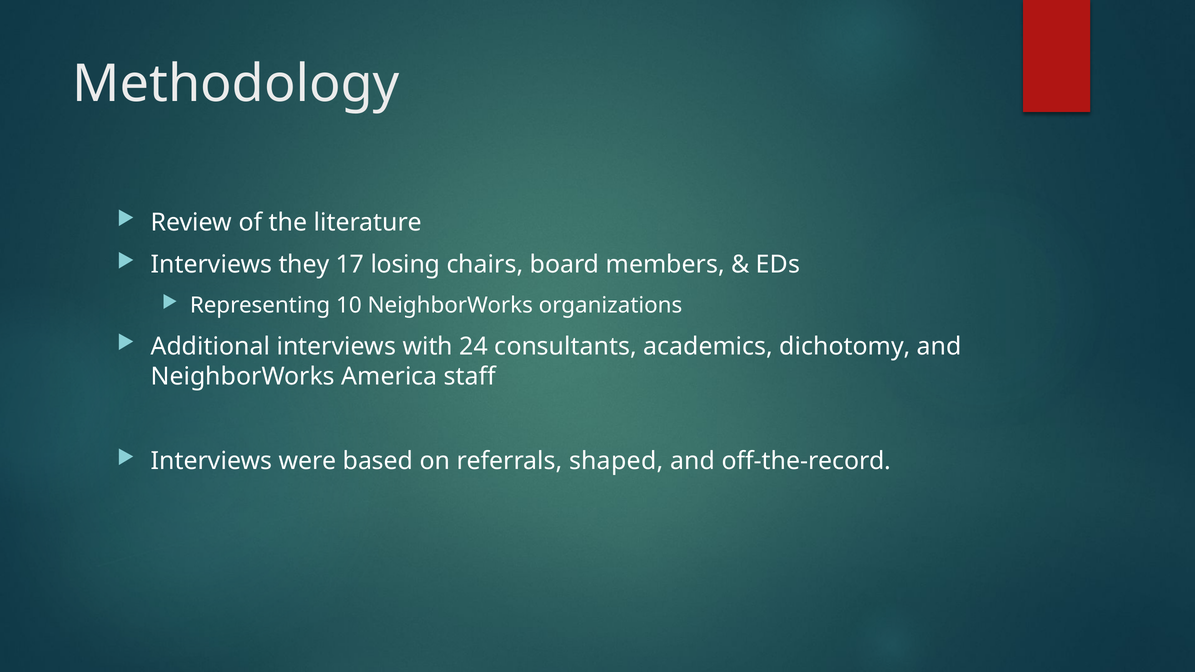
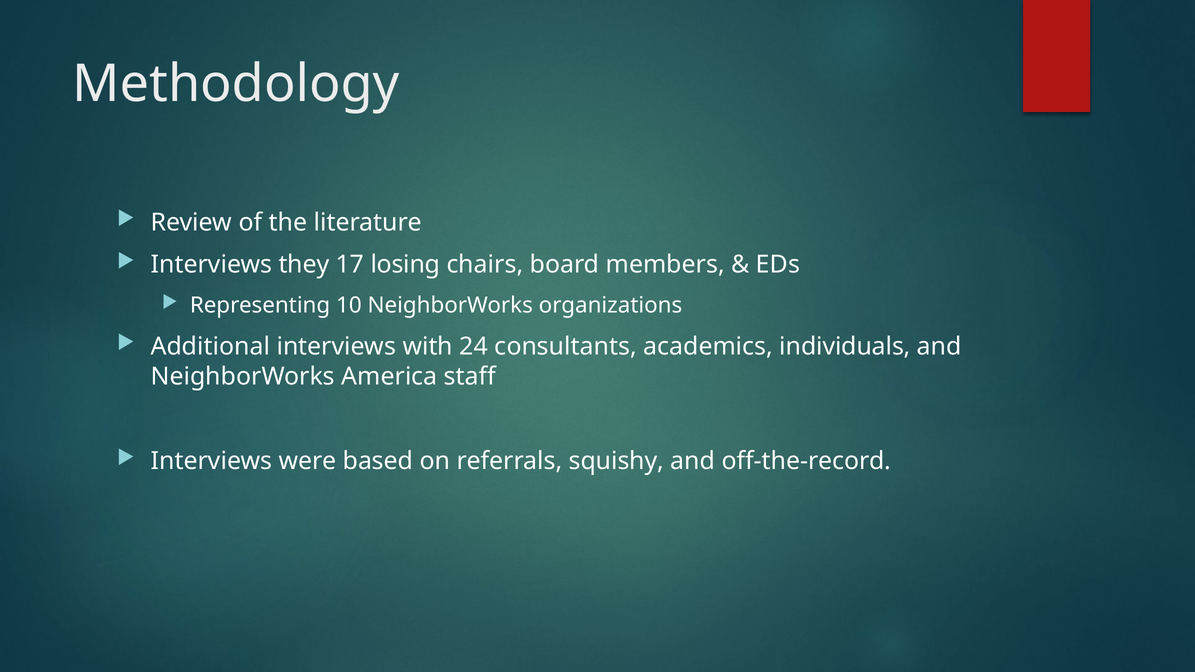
dichotomy: dichotomy -> individuals
shaped: shaped -> squishy
